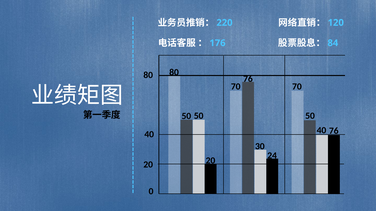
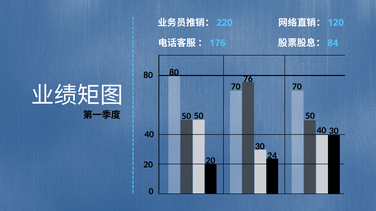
40 76: 76 -> 30
